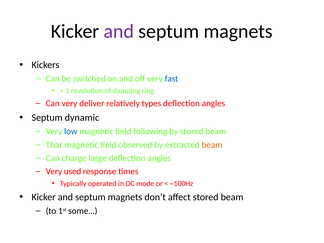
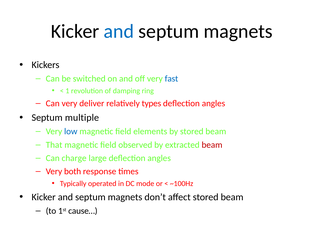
and at (119, 31) colour: purple -> blue
dynamic: dynamic -> multiple
following: following -> elements
beam at (212, 145) colour: orange -> red
used: used -> both
some…: some… -> cause…
